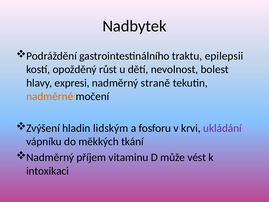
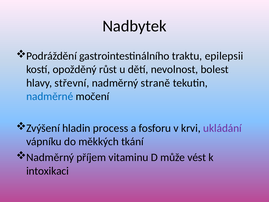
expresi: expresi -> střevní
nadměrné colour: orange -> blue
lidským: lidským -> process
